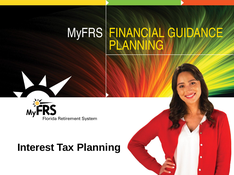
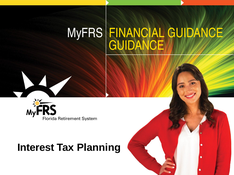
PLANNING at (136, 46): PLANNING -> GUIDANCE
